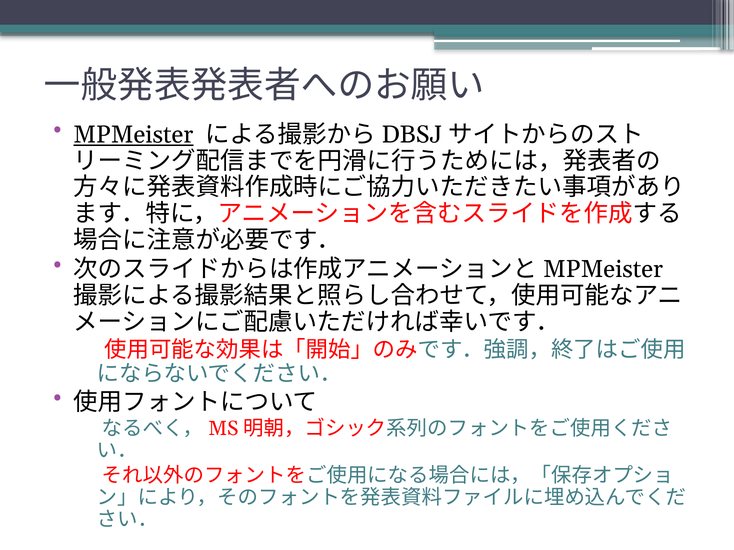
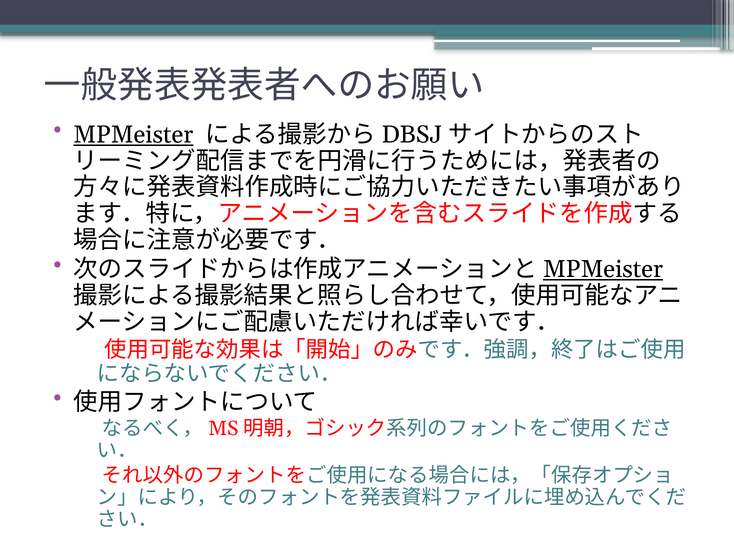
MPMeister at (603, 270) underline: none -> present
